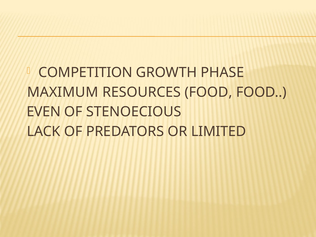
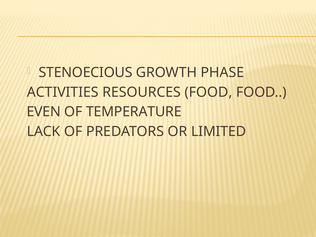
COMPETITION: COMPETITION -> STENOECIOUS
MAXIMUM: MAXIMUM -> ACTIVITIES
STENOECIOUS: STENOECIOUS -> TEMPERATURE
